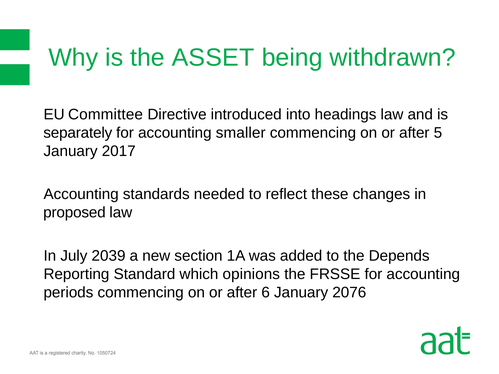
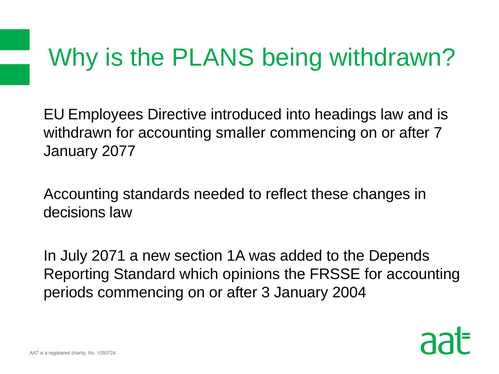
ASSET: ASSET -> PLANS
Committee: Committee -> Employees
separately at (78, 133): separately -> withdrawn
5: 5 -> 7
2017: 2017 -> 2077
proposed: proposed -> decisions
2039: 2039 -> 2071
6: 6 -> 3
2076: 2076 -> 2004
